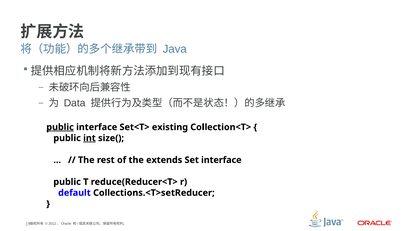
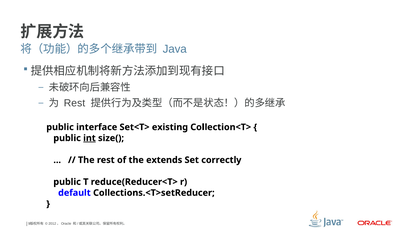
Data at (75, 103): Data -> Rest
public at (60, 127) underline: present -> none
Set interface: interface -> correctly
